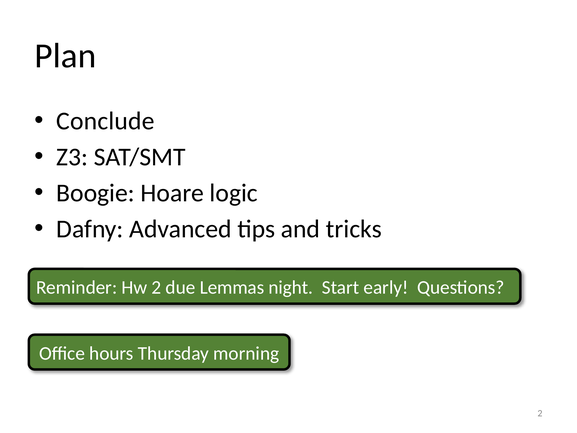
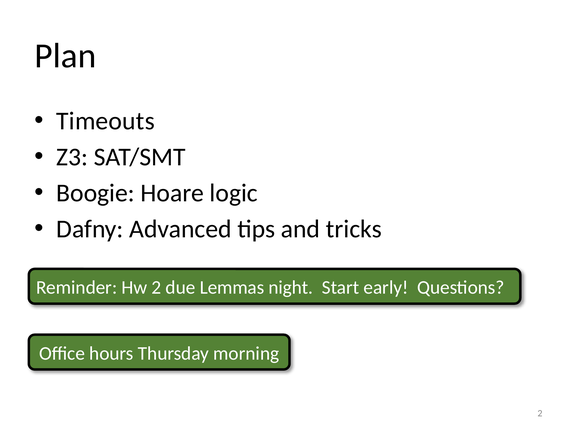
Conclude: Conclude -> Timeouts
